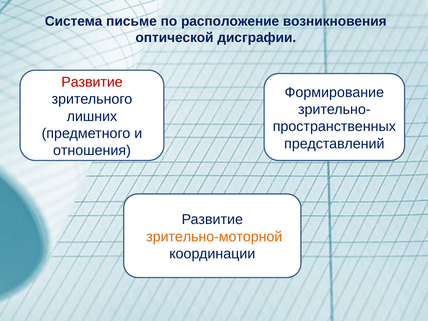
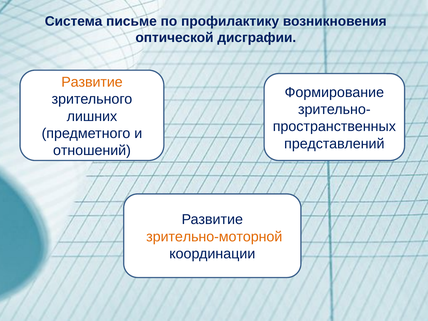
расположение: расположение -> профилактику
Развитие at (92, 82) colour: red -> orange
отношения: отношения -> отношений
